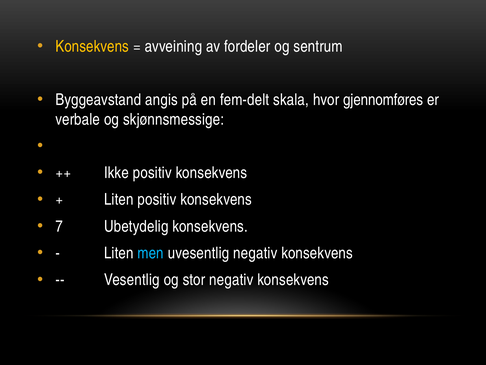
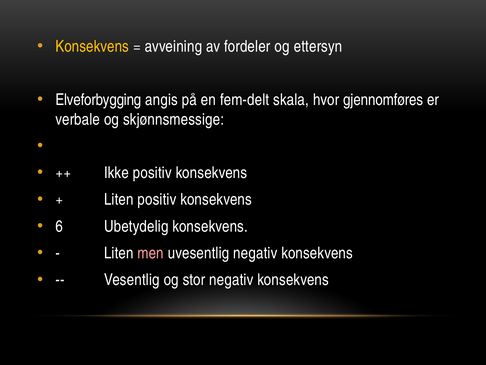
sentrum: sentrum -> ettersyn
Byggeavstand: Byggeavstand -> Elveforbygging
7: 7 -> 6
men colour: light blue -> pink
